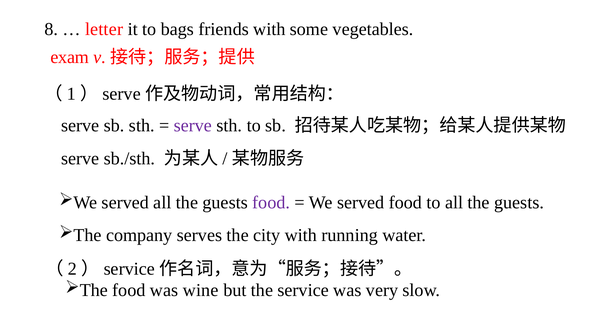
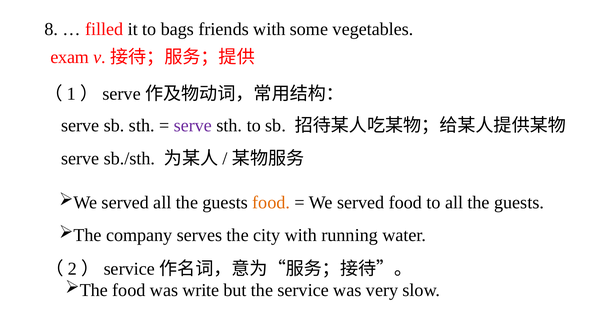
letter: letter -> filled
food at (271, 202) colour: purple -> orange
wine: wine -> write
